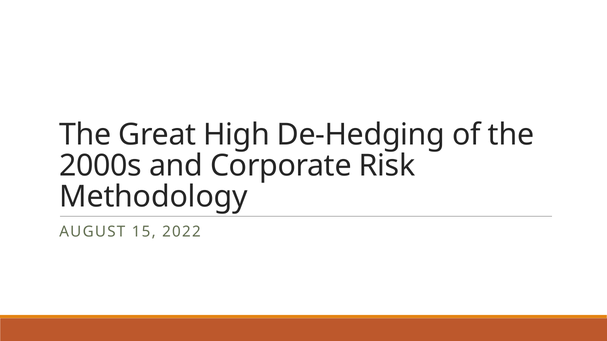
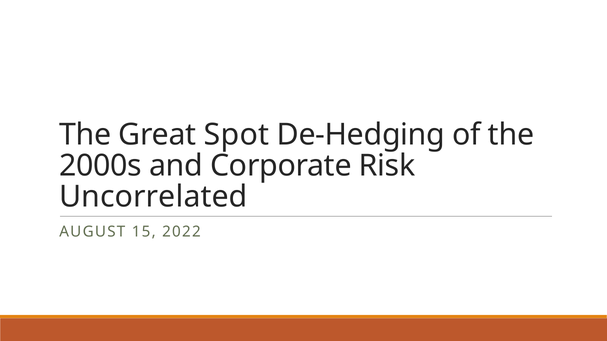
High: High -> Spot
Methodology: Methodology -> Uncorrelated
